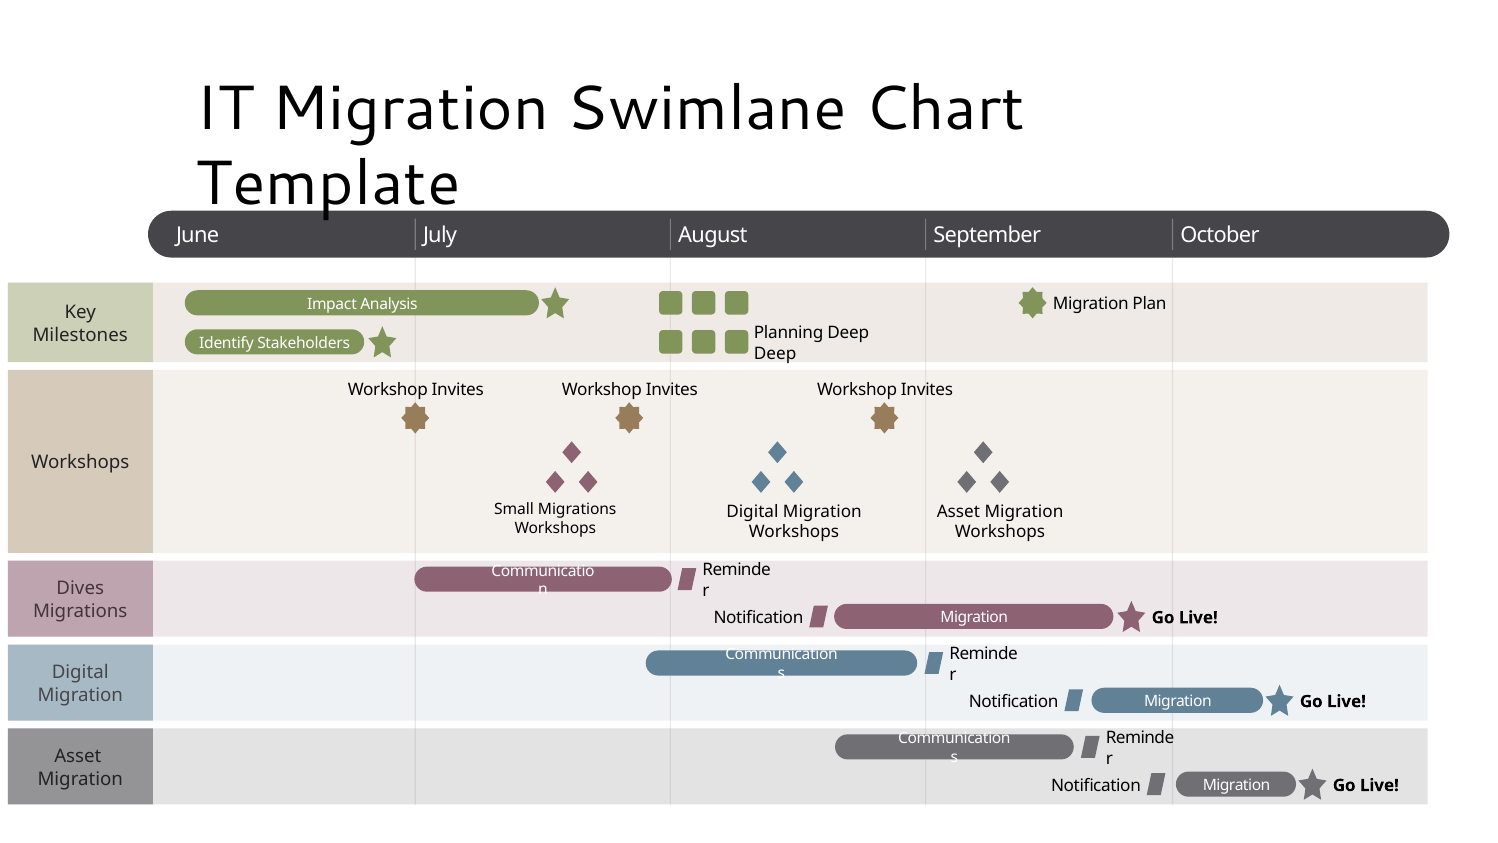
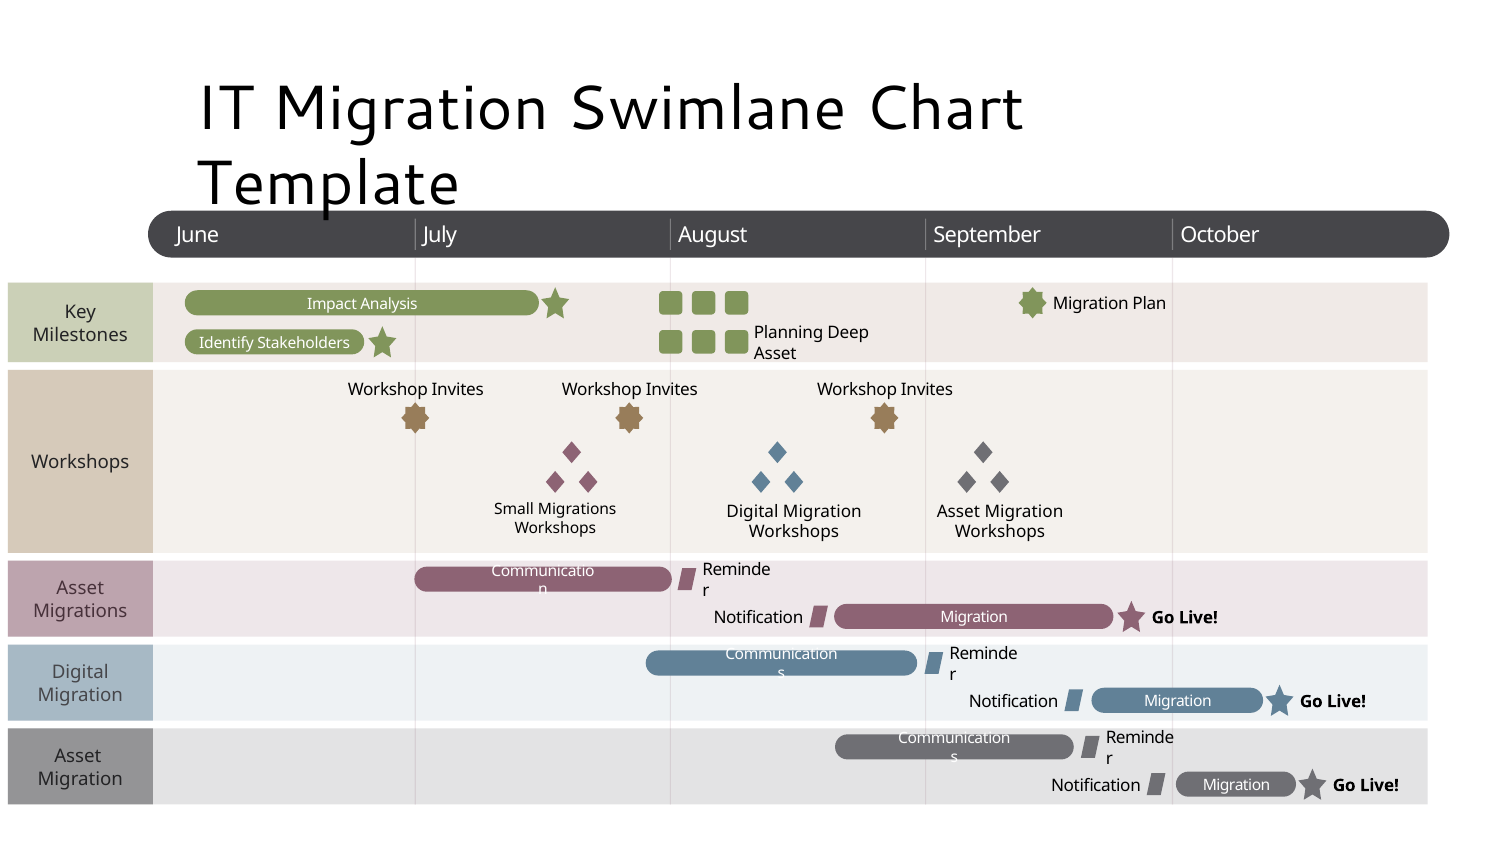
Deep at (775, 353): Deep -> Asset
Dives at (80, 588): Dives -> Asset
